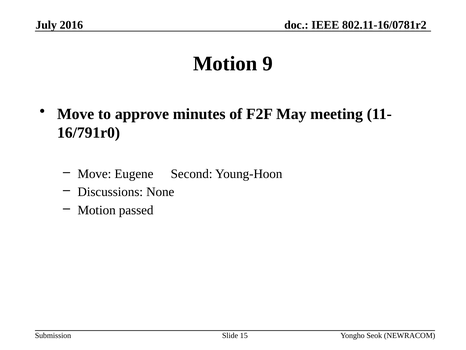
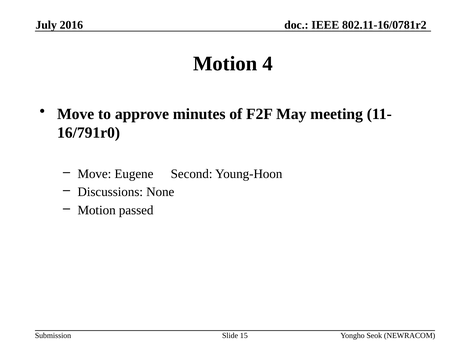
9: 9 -> 4
